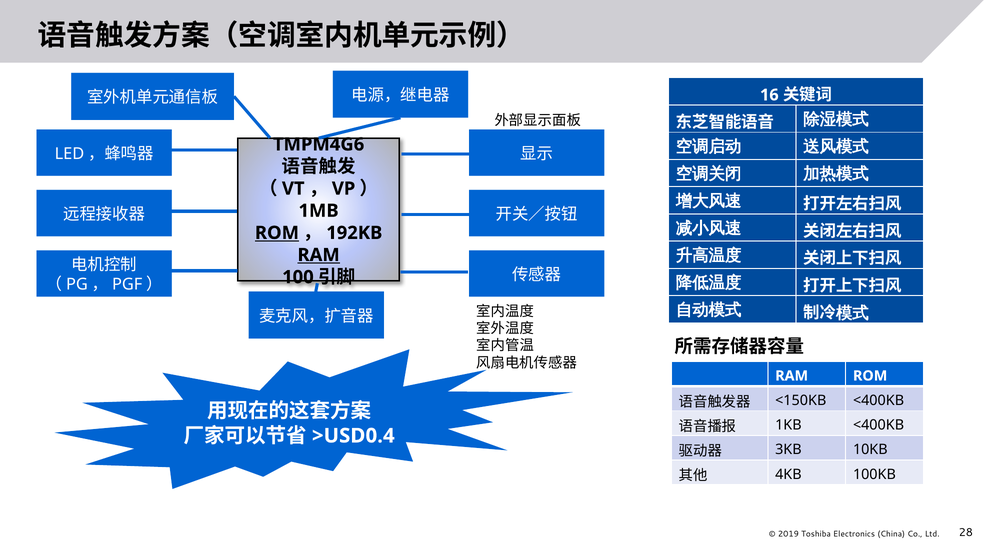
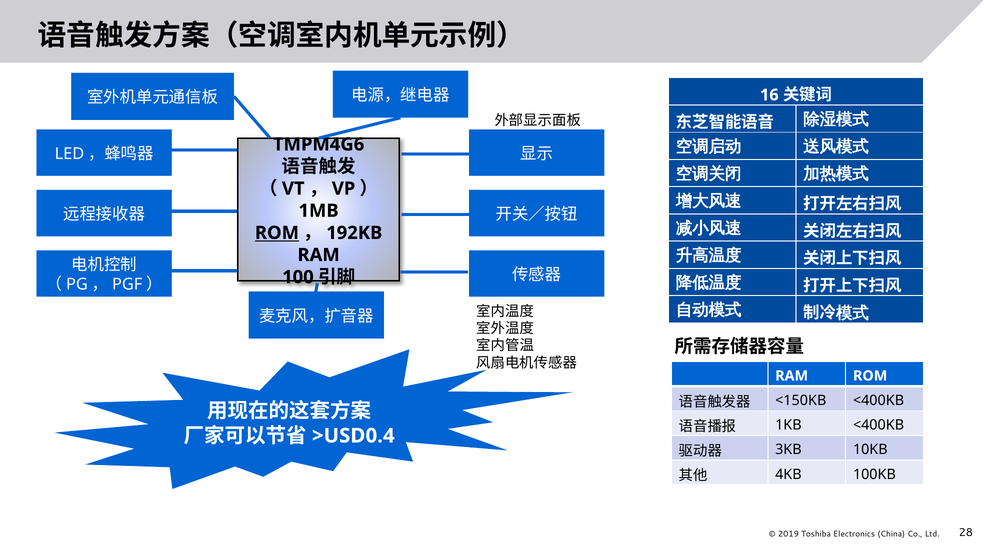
RAM at (319, 255) underline: present -> none
